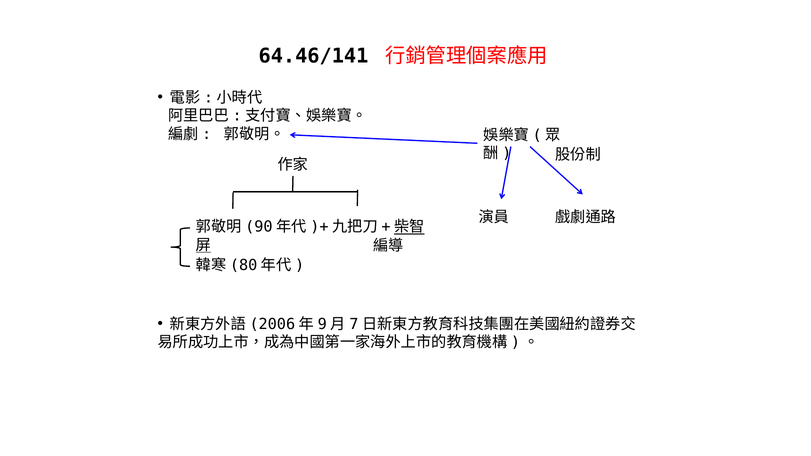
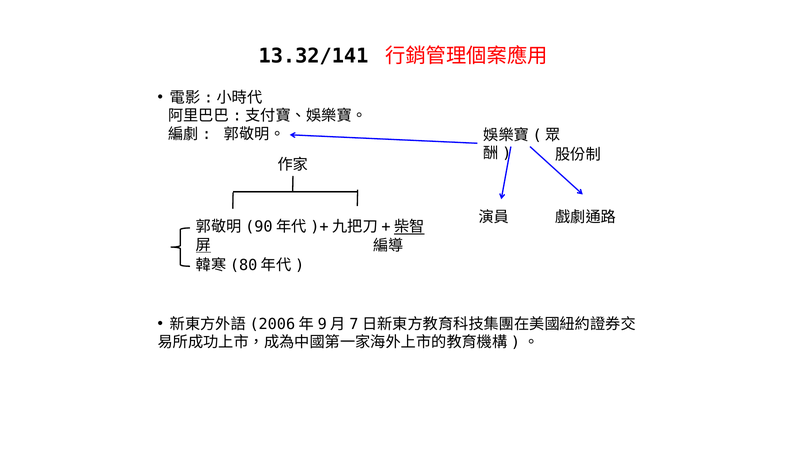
64.46/141: 64.46/141 -> 13.32/141
